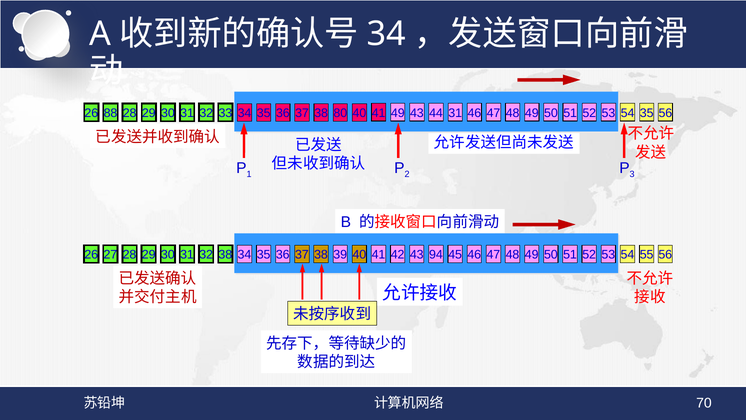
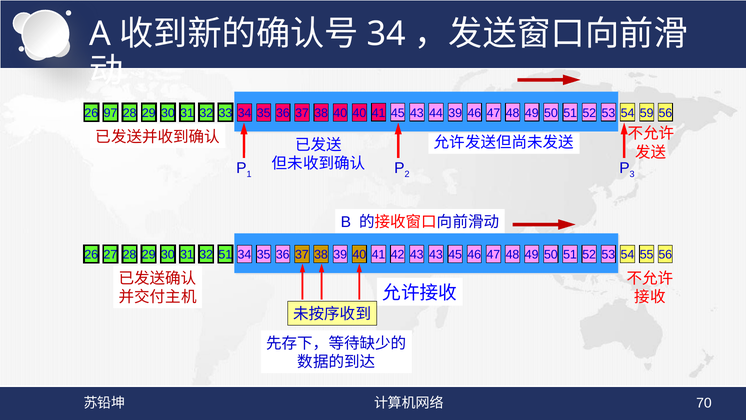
88: 88 -> 97
38 80: 80 -> 40
41 49: 49 -> 45
44 31: 31 -> 39
54 35: 35 -> 59
32 38: 38 -> 51
43 94: 94 -> 43
